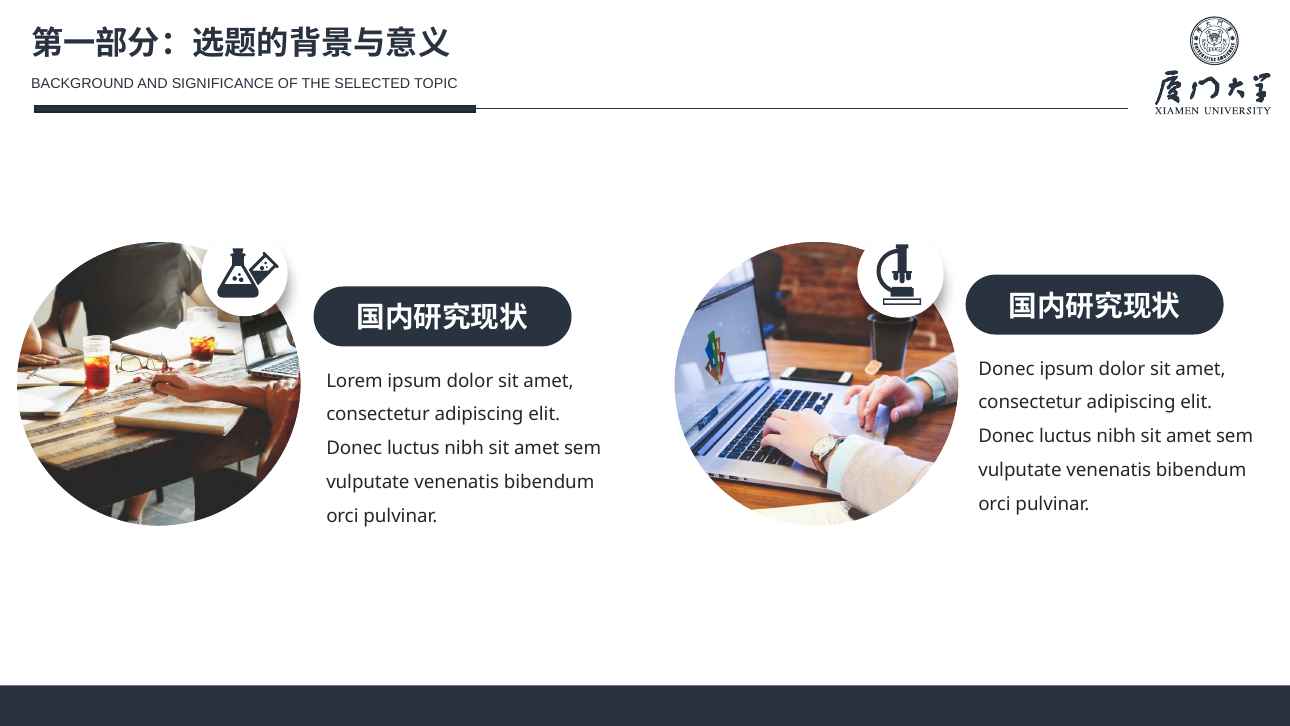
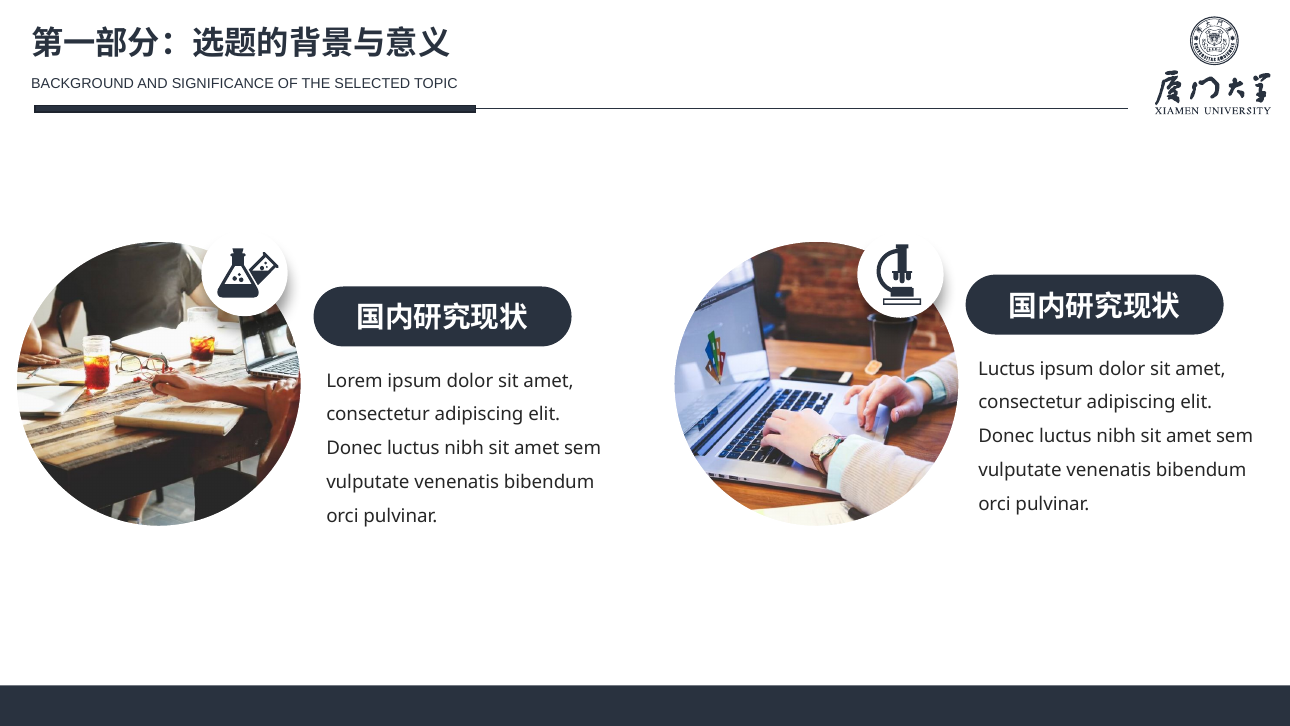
Donec at (1007, 369): Donec -> Luctus
